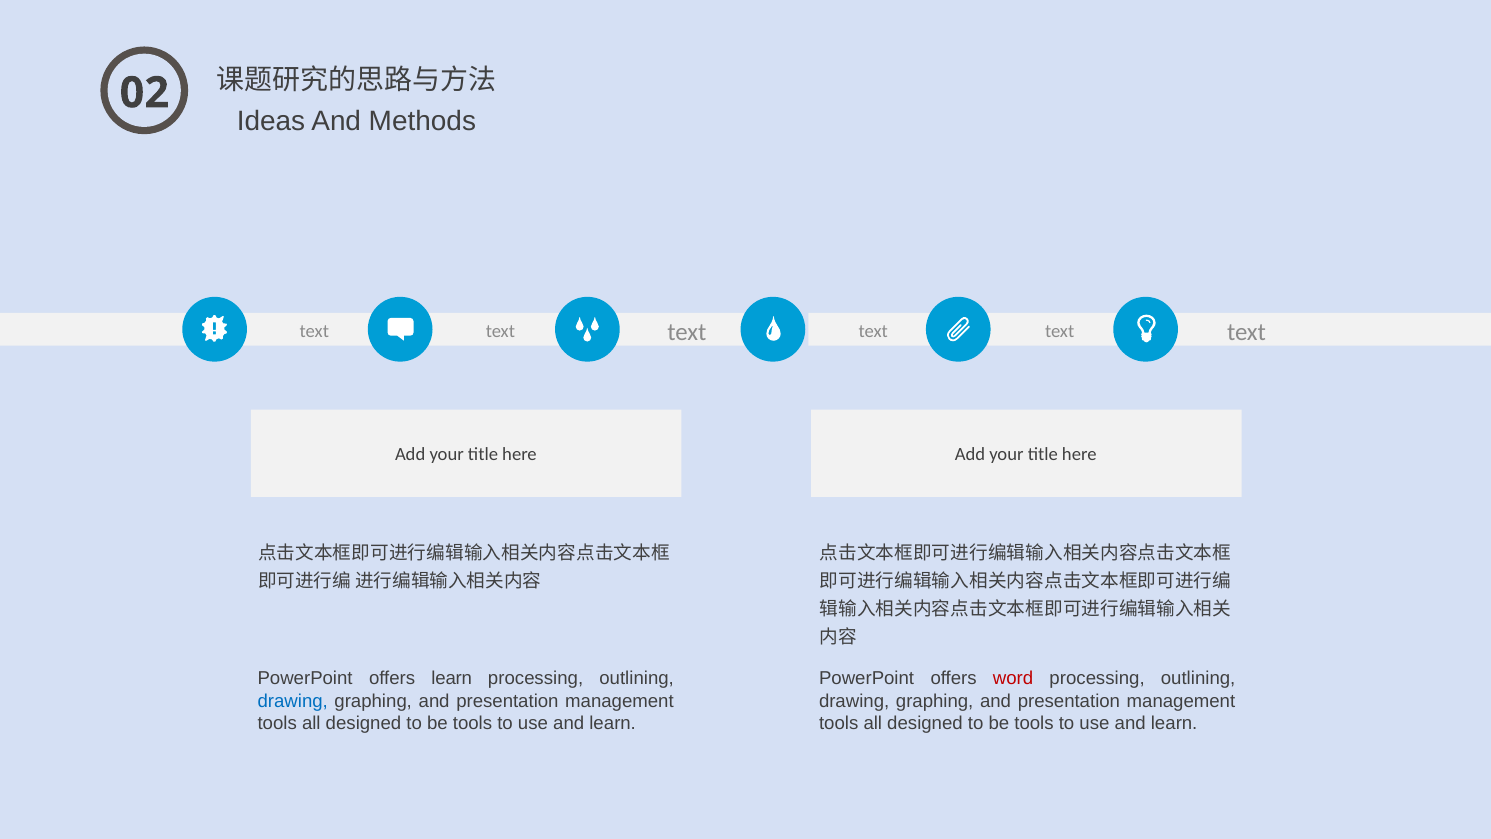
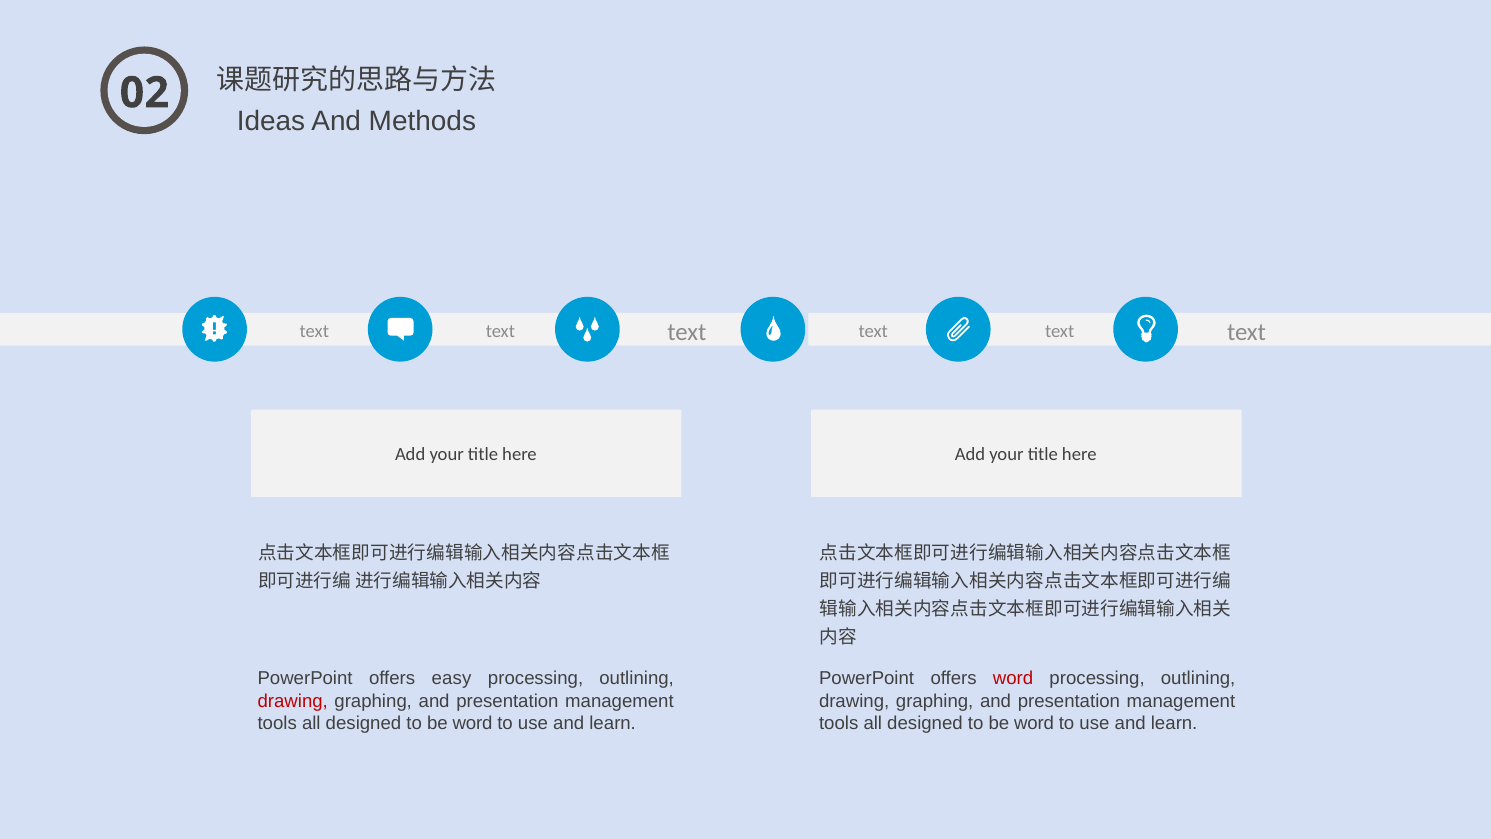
offers learn: learn -> easy
drawing at (293, 701) colour: blue -> red
tools at (472, 723): tools -> word
tools at (1034, 723): tools -> word
